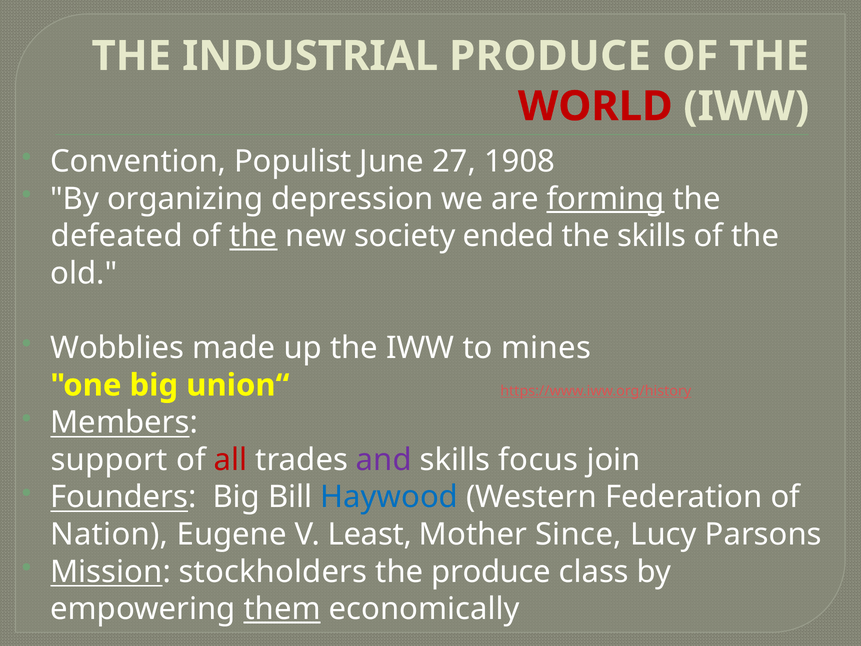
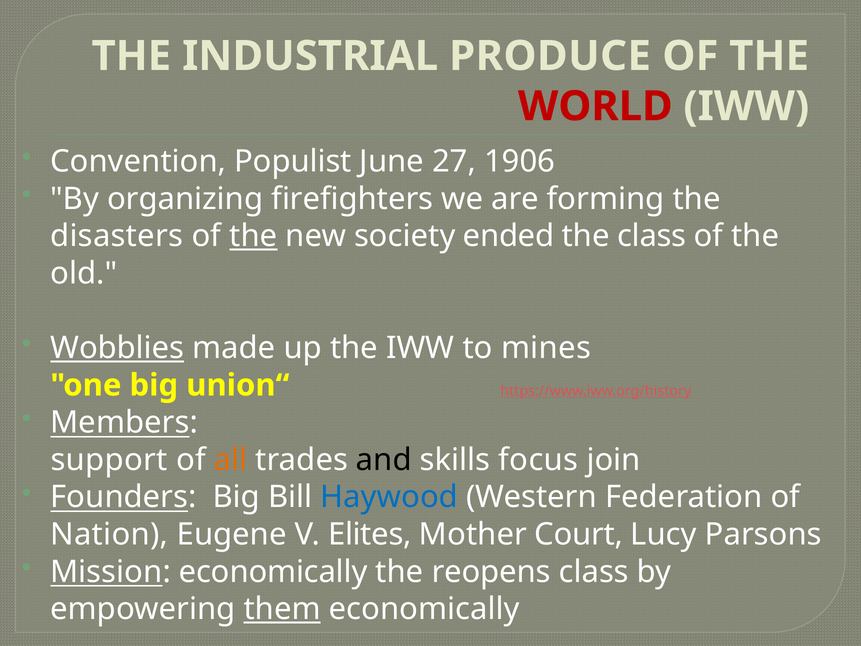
1908: 1908 -> 1906
depression: depression -> firefighters
forming underline: present -> none
defeated: defeated -> disasters
the skills: skills -> class
Wobblies underline: none -> present
all colour: red -> orange
and colour: purple -> black
Least: Least -> Elites
Since: Since -> Court
Mission stockholders: stockholders -> economically
the produce: produce -> reopens
